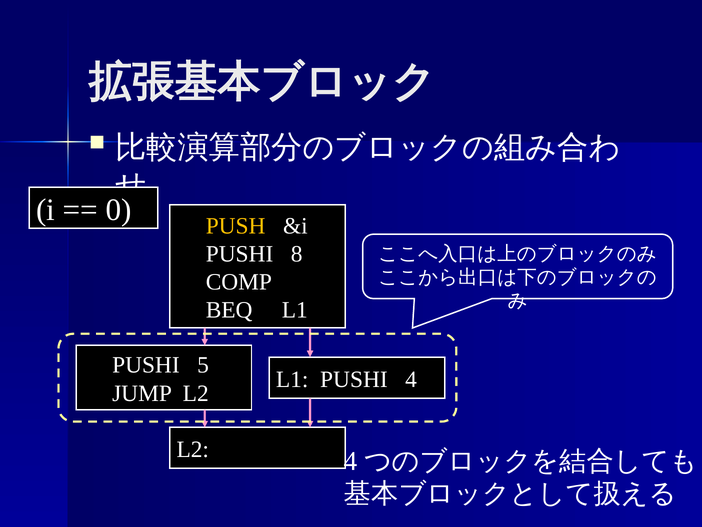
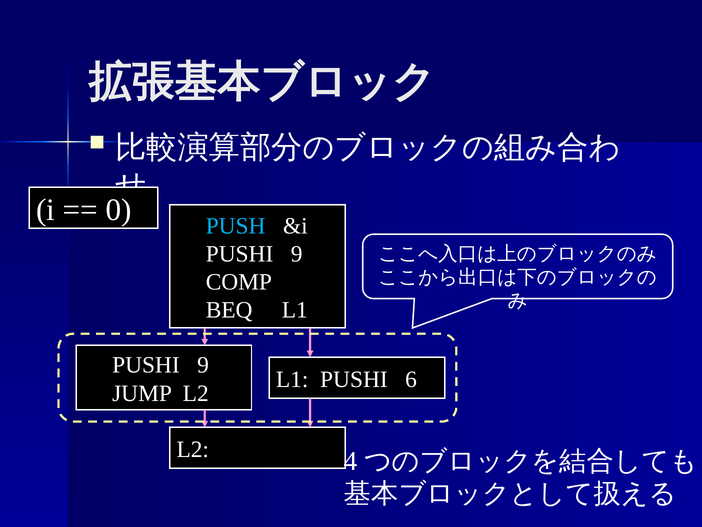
PUSH colour: yellow -> light blue
8 at (297, 254): 8 -> 9
5 at (203, 365): 5 -> 9
PUSHI 4: 4 -> 6
